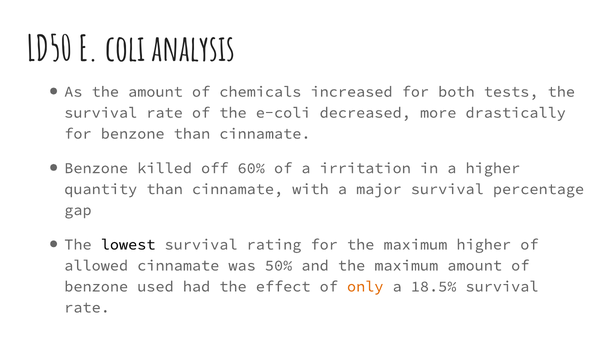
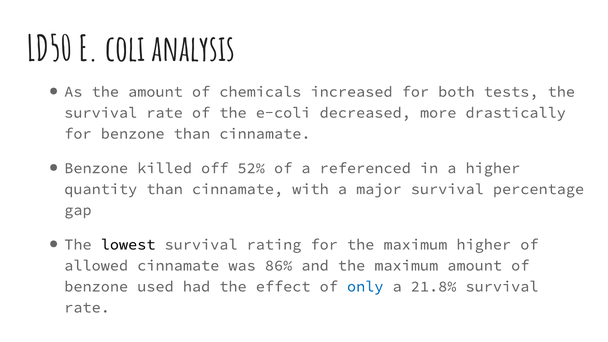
60%: 60% -> 52%
irritation: irritation -> referenced
50%: 50% -> 86%
only colour: orange -> blue
18.5%: 18.5% -> 21.8%
